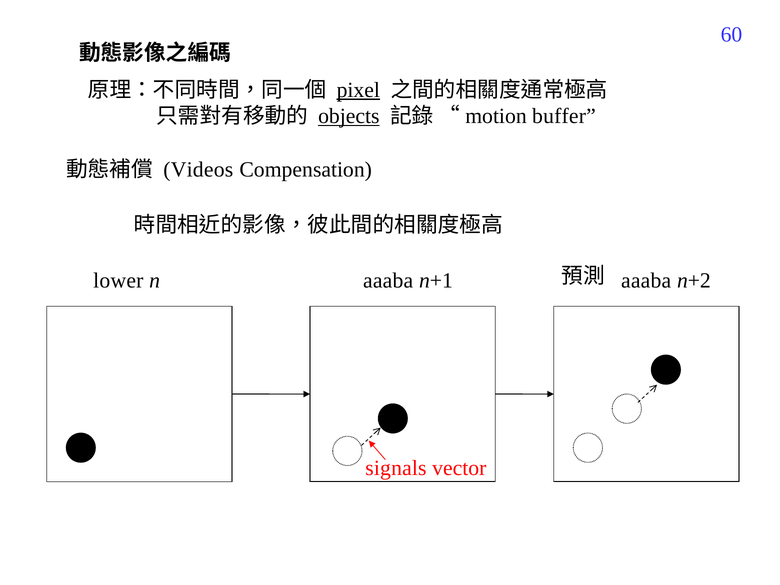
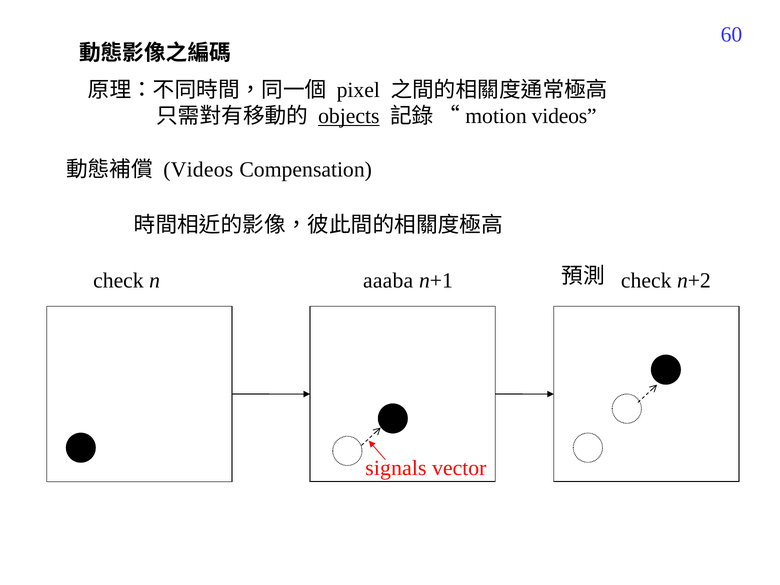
pixel underline: present -> none
motion buffer: buffer -> videos
lower at (118, 280): lower -> check
n+1 aaaba: aaaba -> check
